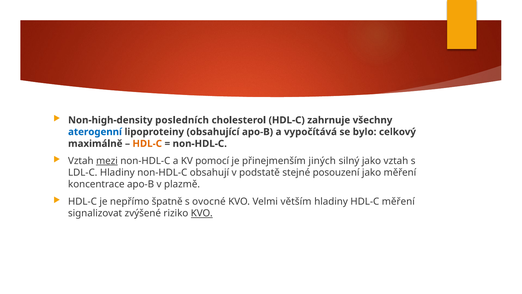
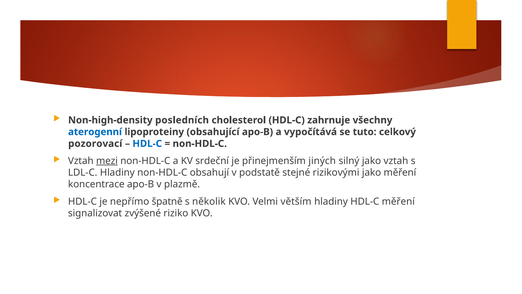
bylo: bylo -> tuto
maximálně: maximálně -> pozorovací
HDL-C at (147, 143) colour: orange -> blue
pomocí: pomocí -> srdeční
posouzení: posouzení -> rizikovými
ovocné: ovocné -> několik
KVO at (202, 213) underline: present -> none
